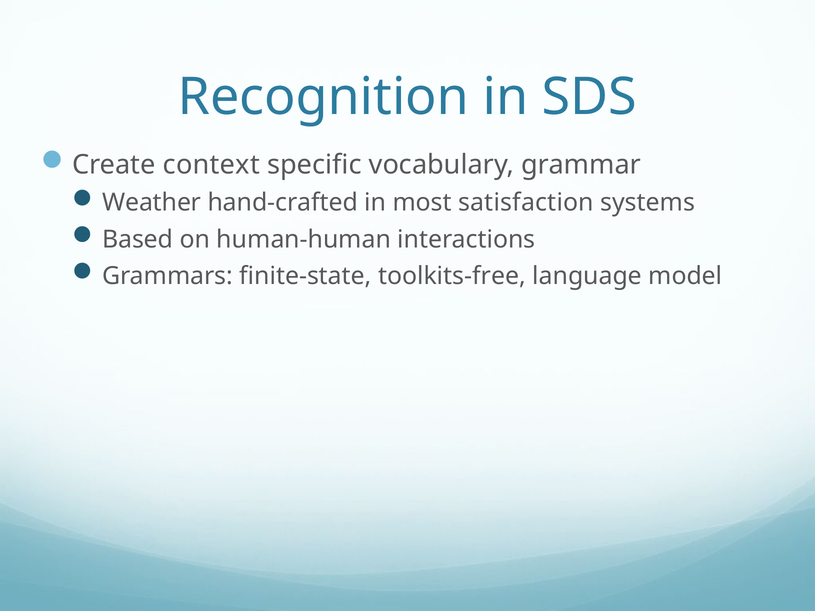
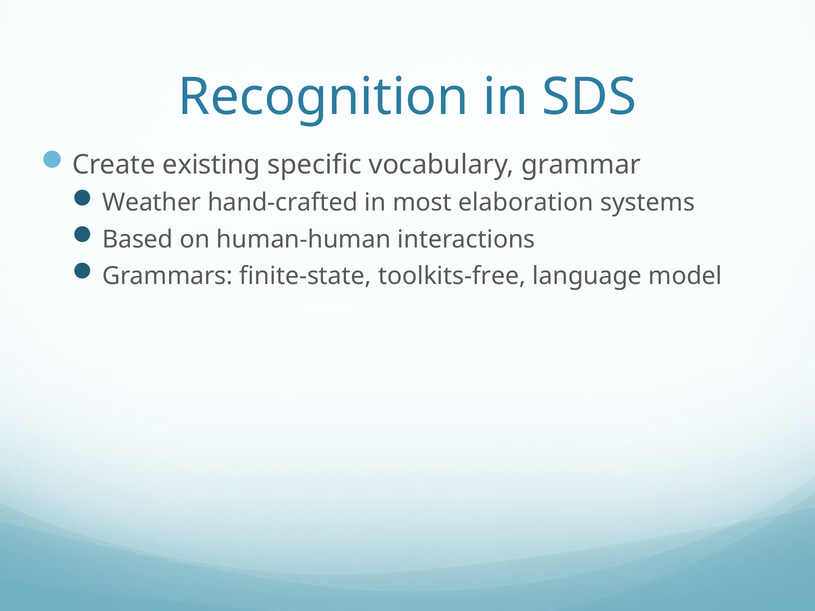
context: context -> existing
satisfaction: satisfaction -> elaboration
